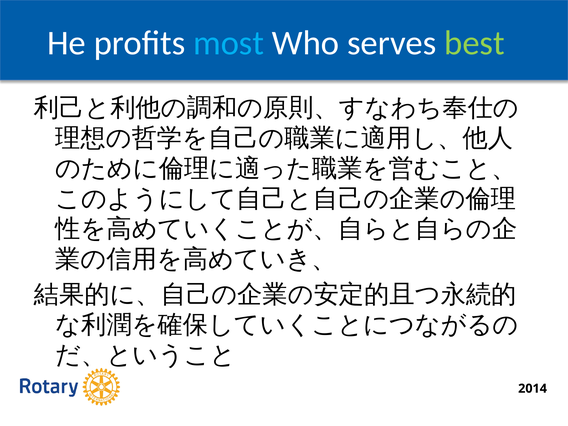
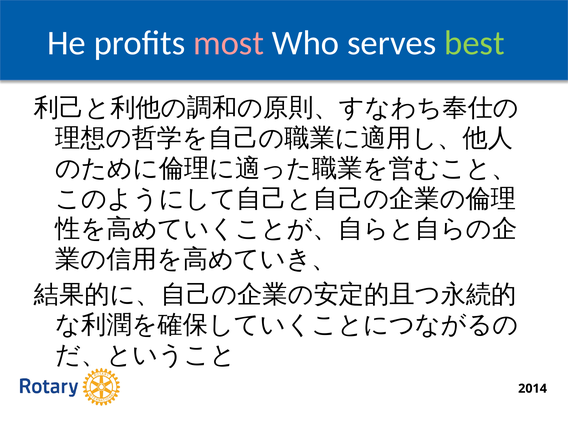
most colour: light blue -> pink
